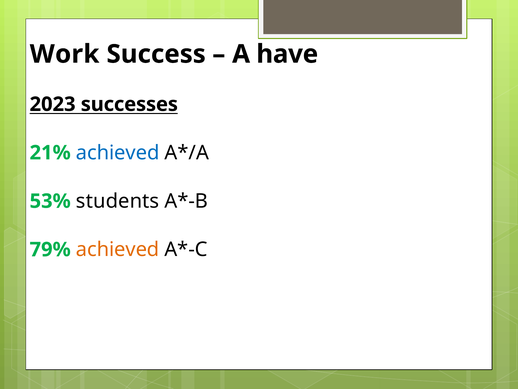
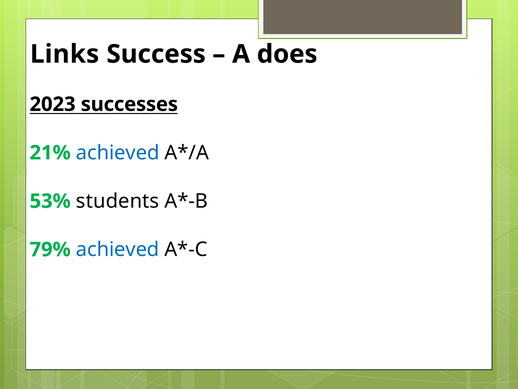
Work: Work -> Links
have: have -> does
achieved at (118, 249) colour: orange -> blue
